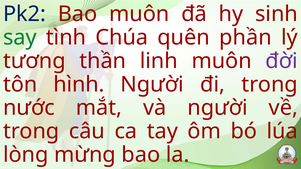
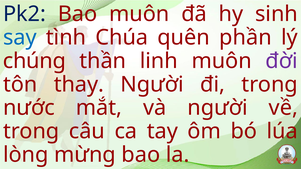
say colour: green -> blue
tương: tương -> chúng
hình: hình -> thay
